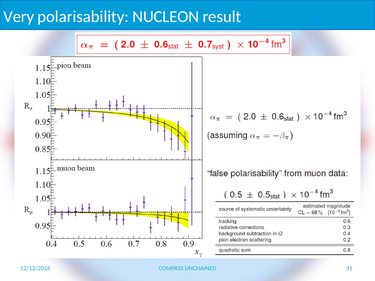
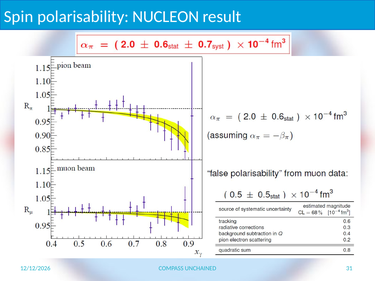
Very: Very -> Spin
